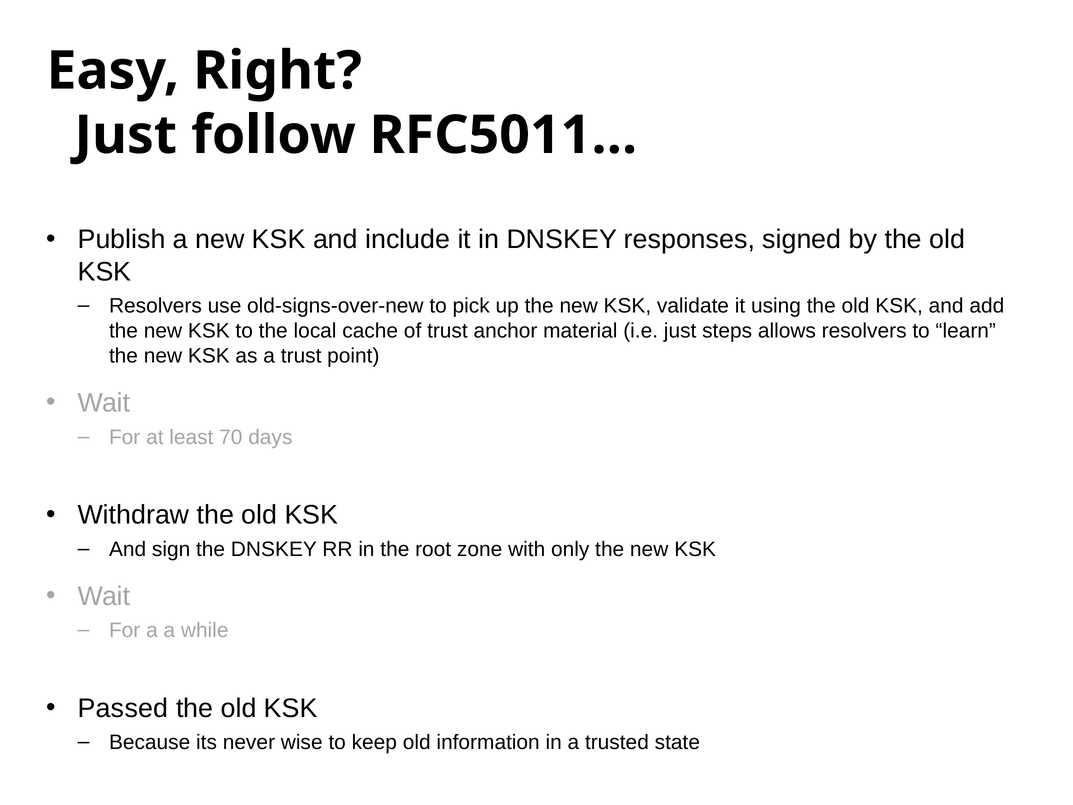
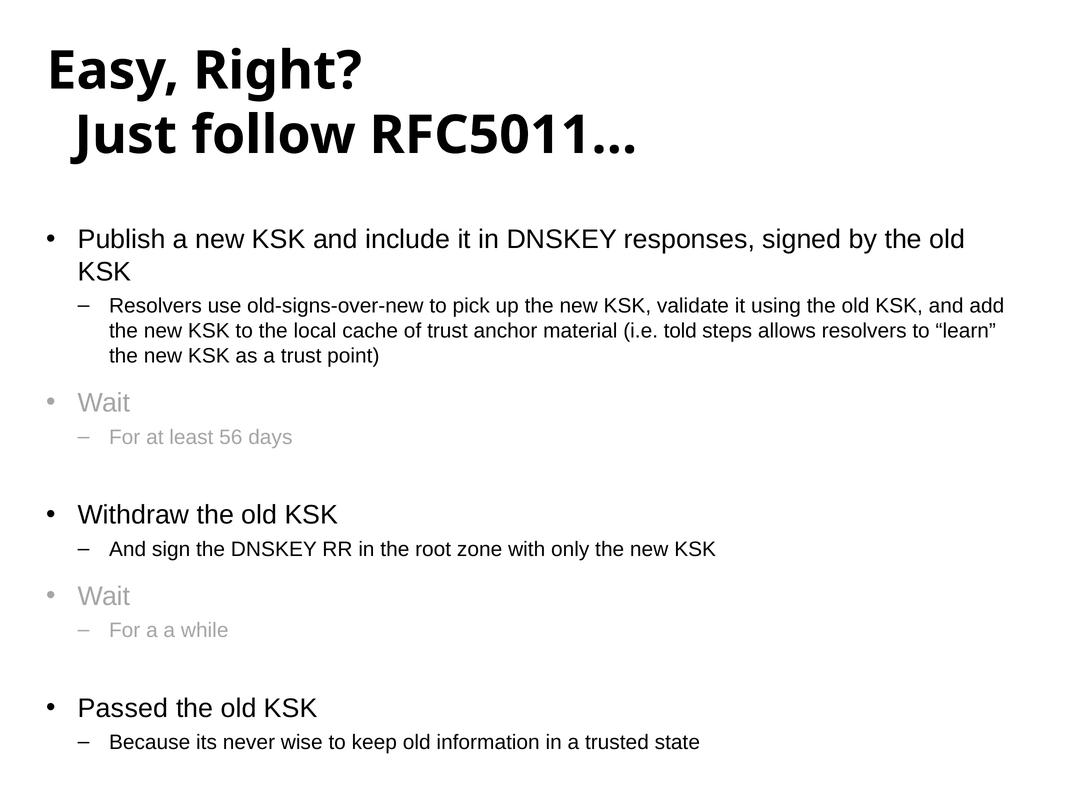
i.e just: just -> told
70: 70 -> 56
